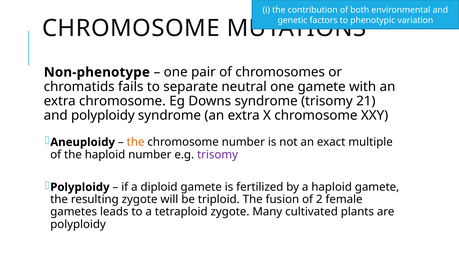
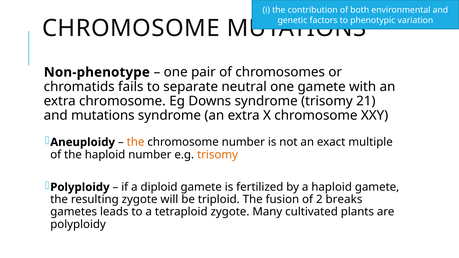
and polyploidy: polyploidy -> mutations
trisomy at (218, 155) colour: purple -> orange
female: female -> breaks
